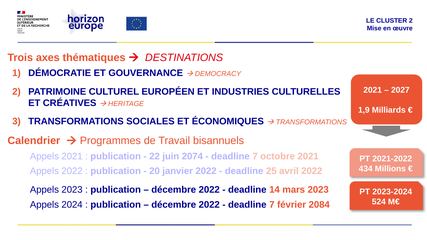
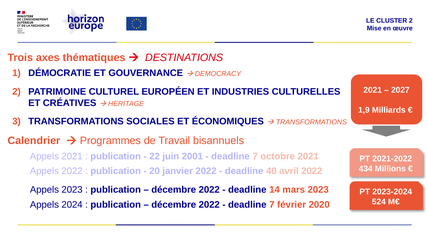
2074: 2074 -> 2001
25: 25 -> 40
2084: 2084 -> 2020
